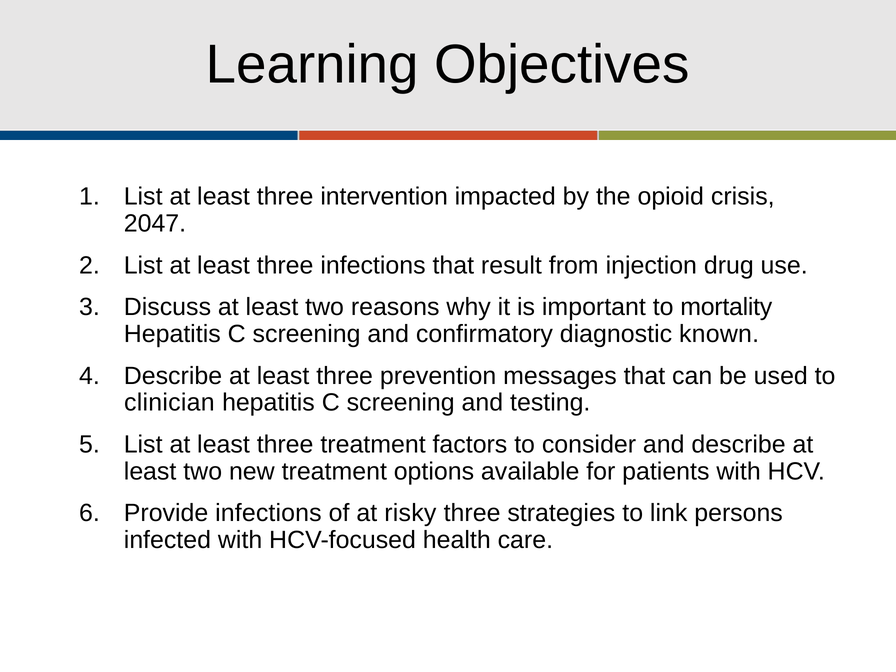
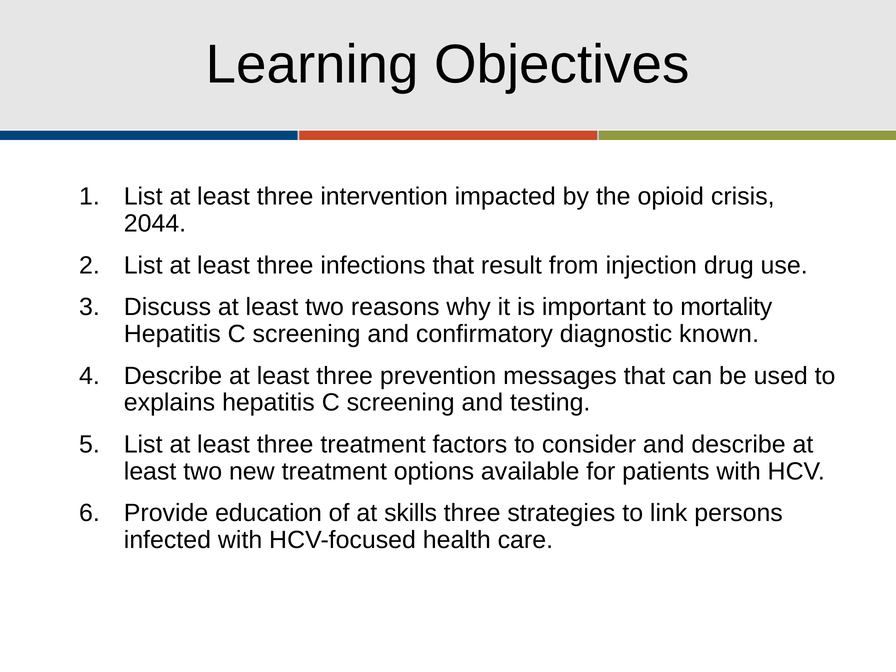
2047: 2047 -> 2044
clinician: clinician -> explains
Provide infections: infections -> education
risky: risky -> skills
